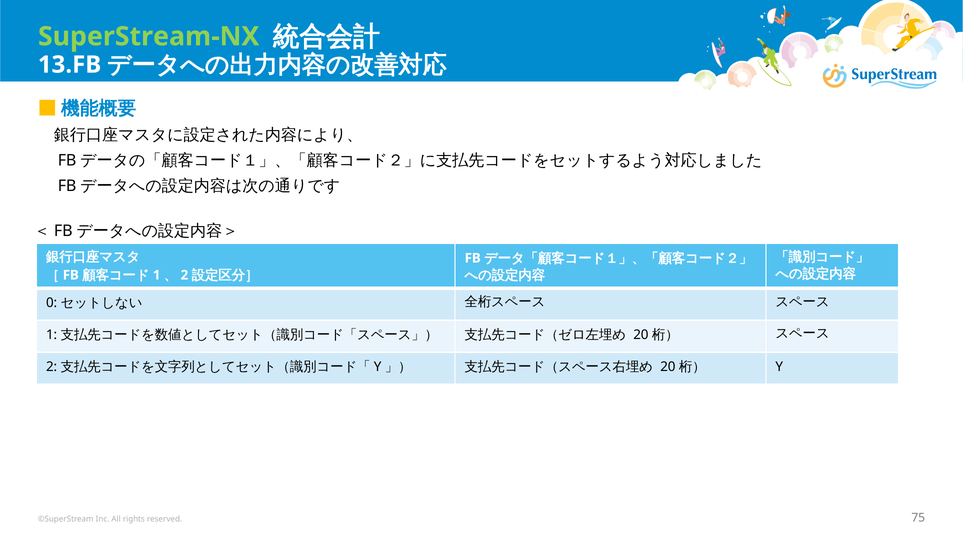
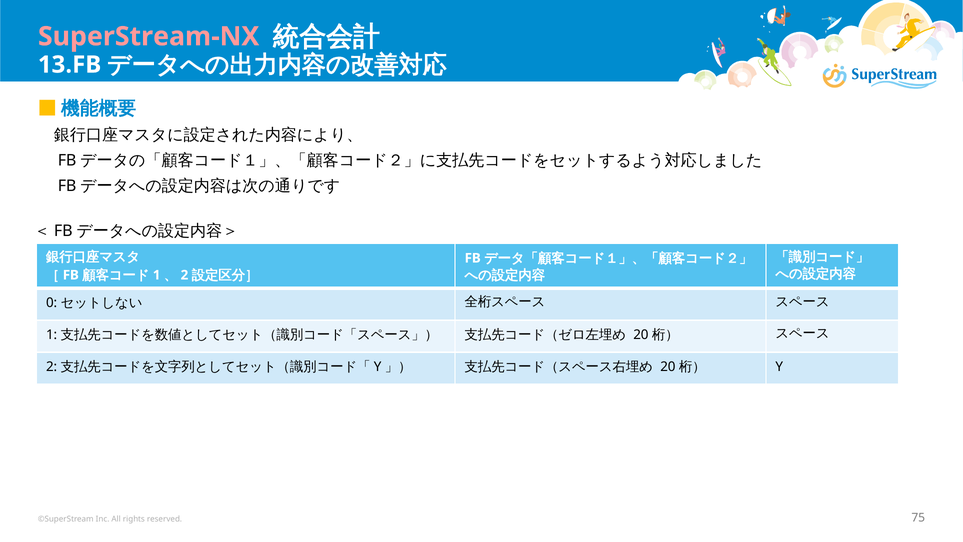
SuperStream-NX colour: light green -> pink
